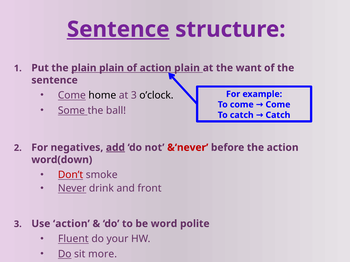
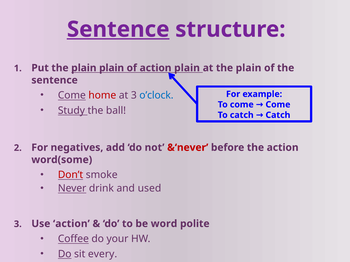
at the want: want -> plain
home colour: black -> red
o’clock colour: black -> blue
Some: Some -> Study
add underline: present -> none
word(down: word(down -> word(some
front: front -> used
Fluent: Fluent -> Coffee
more: more -> every
